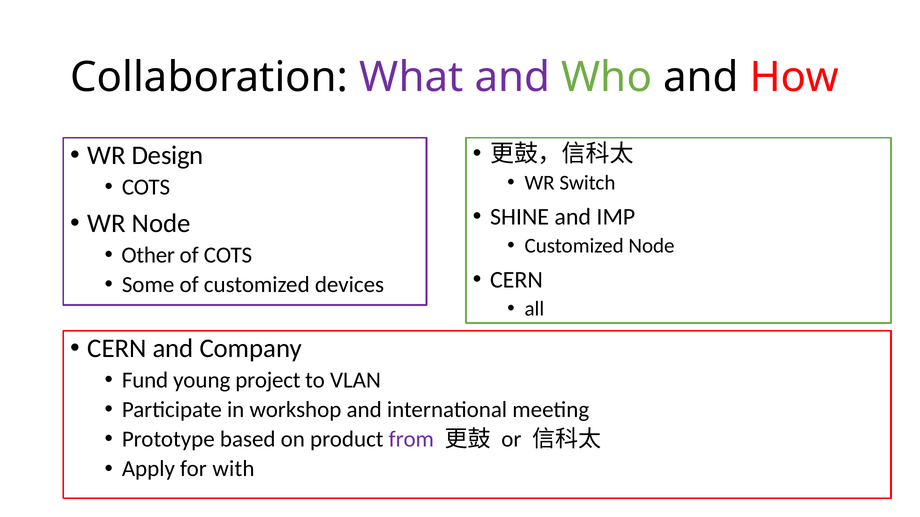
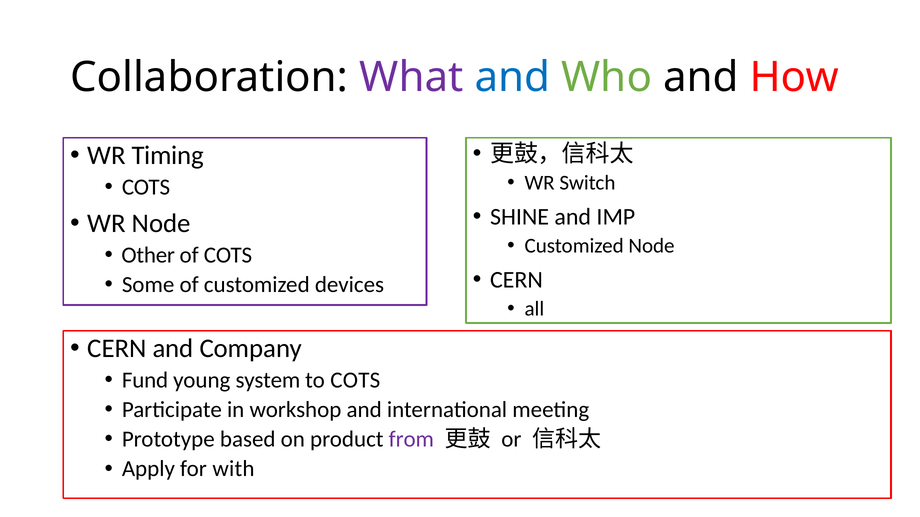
and at (512, 77) colour: purple -> blue
Design: Design -> Timing
project: project -> system
to VLAN: VLAN -> COTS
